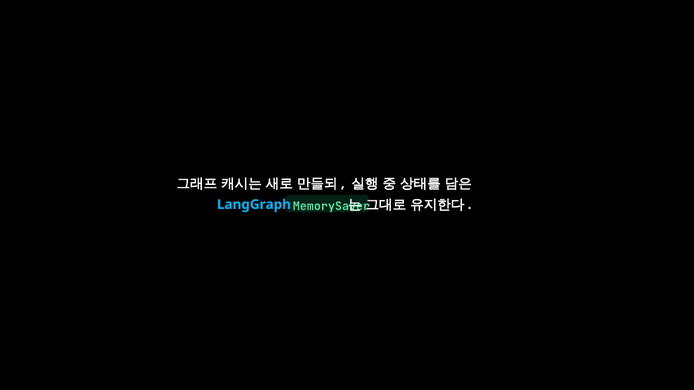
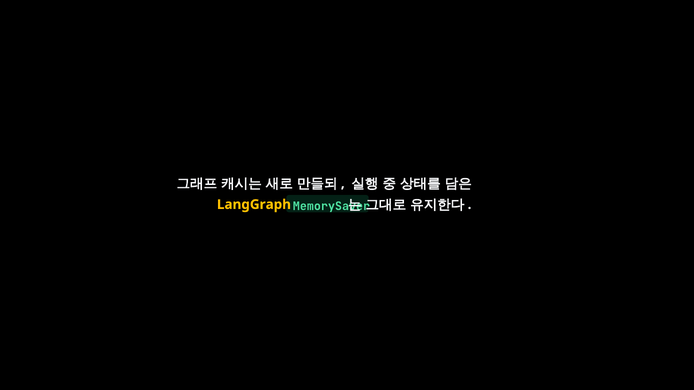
LangGraph colour: light blue -> yellow
